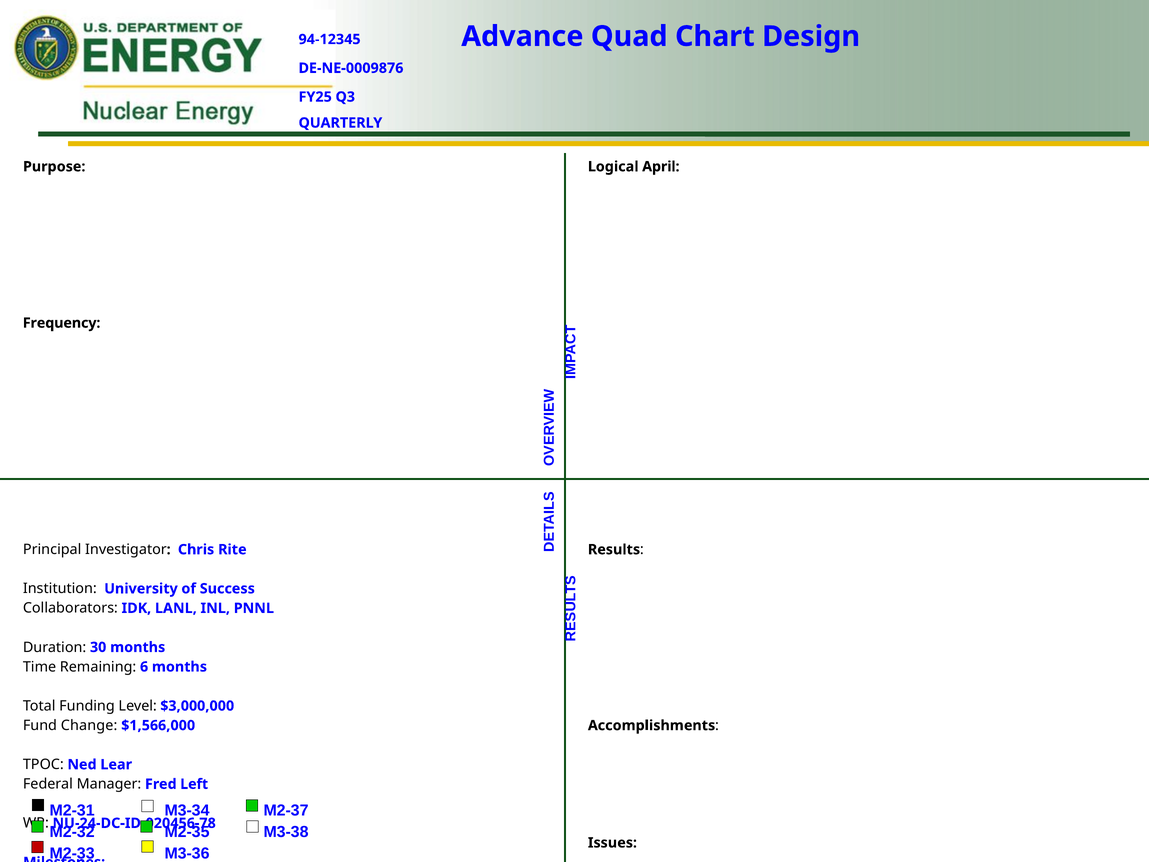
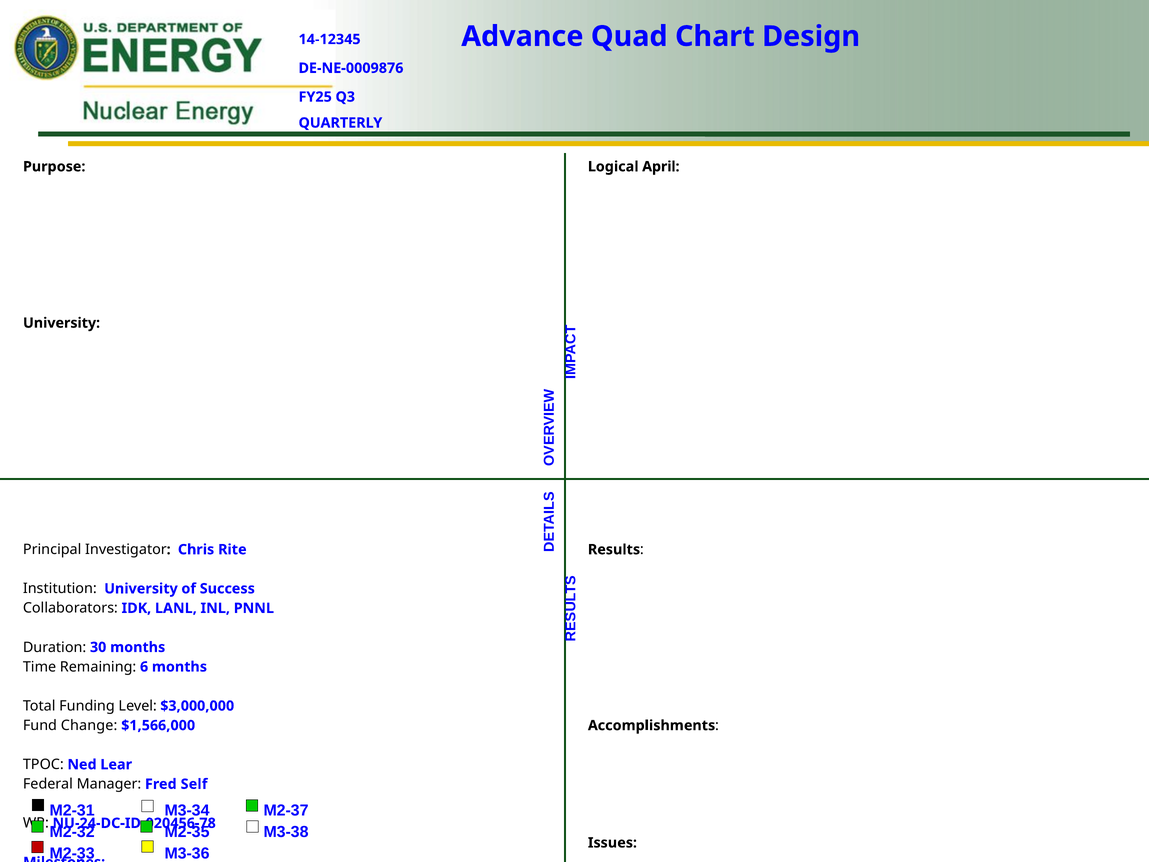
94-12345: 94-12345 -> 14-12345
Frequency at (62, 323): Frequency -> University
Left: Left -> Self
